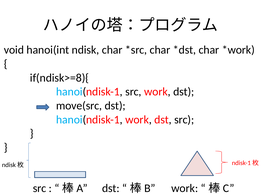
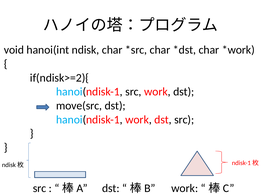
if(ndisk>=8){: if(ndisk>=8){ -> if(ndisk>=2){
